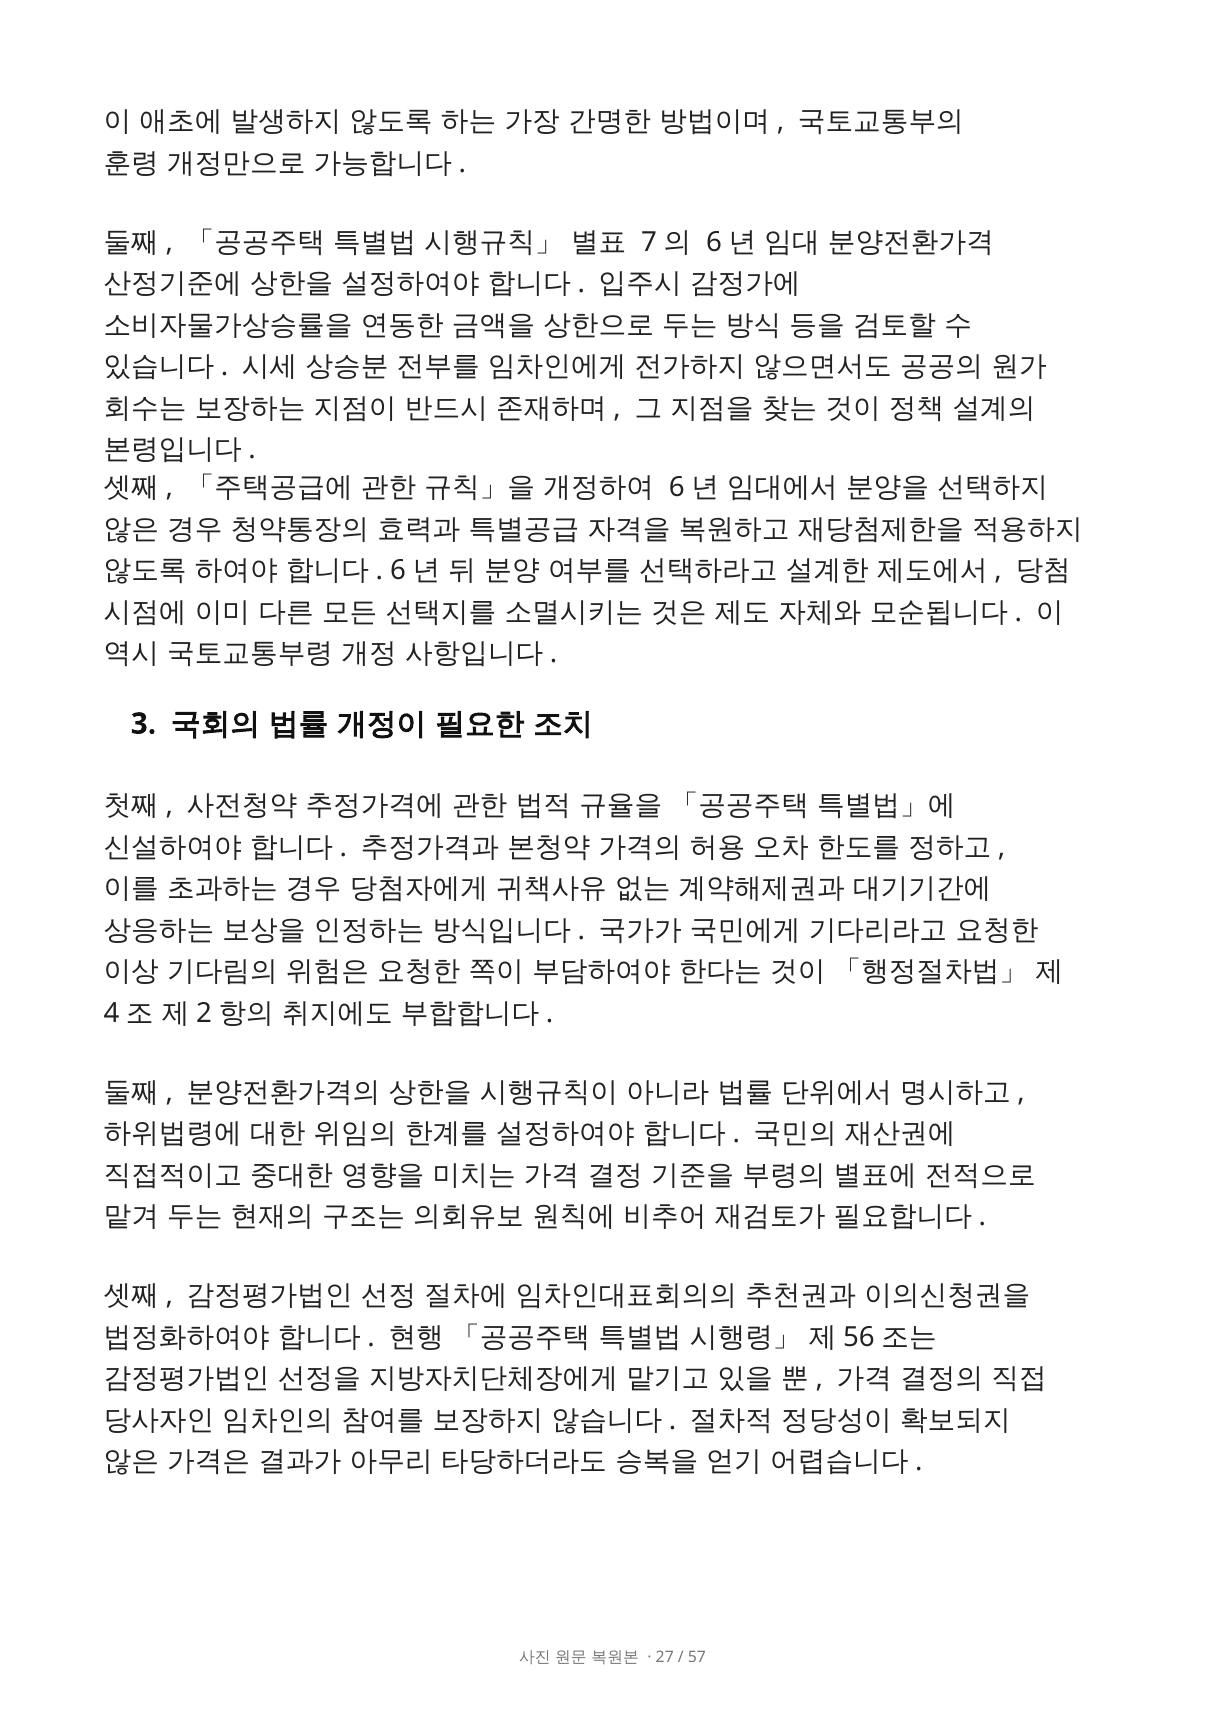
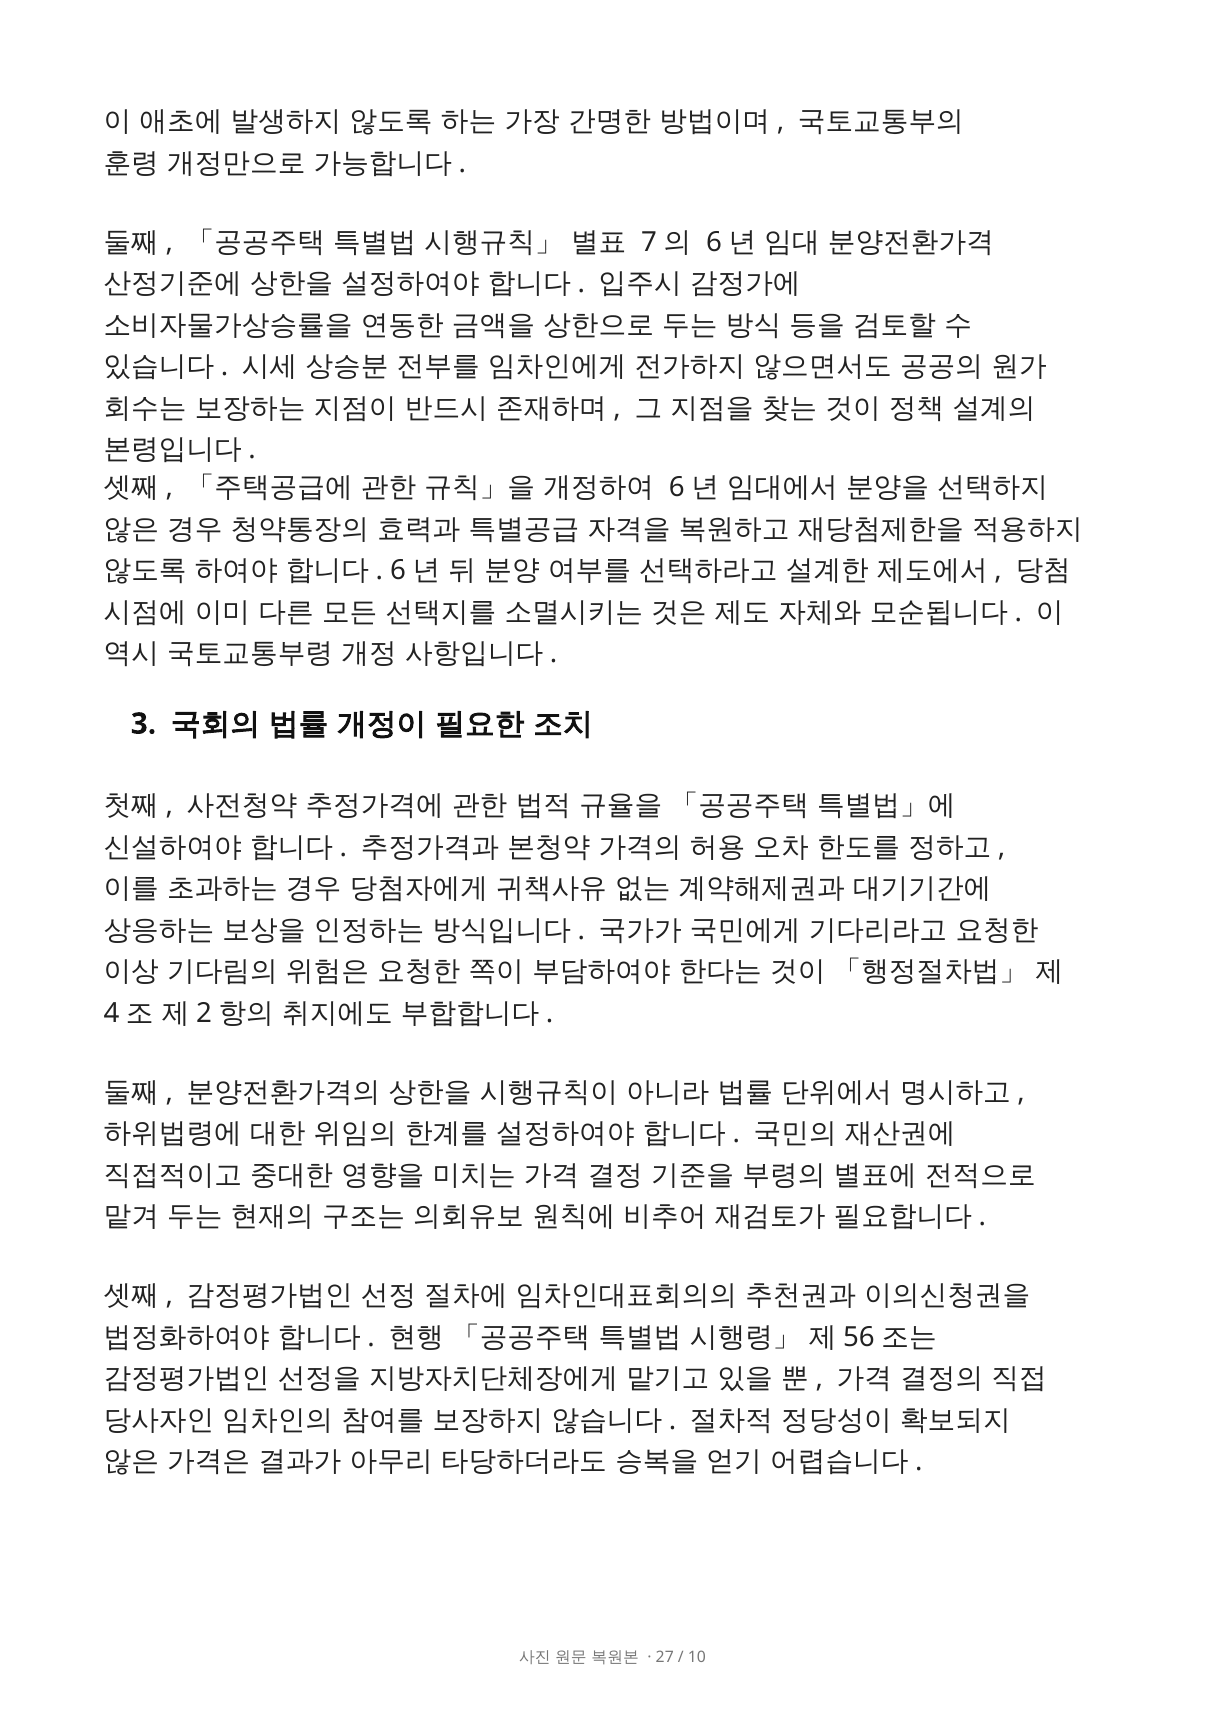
57: 57 -> 10
